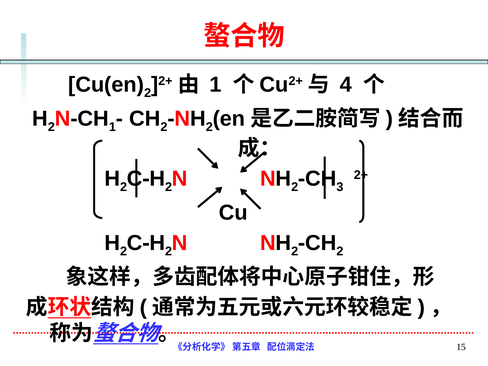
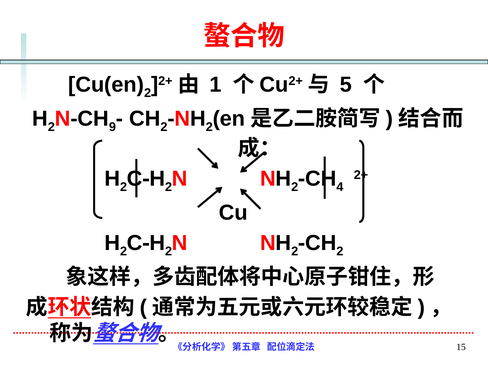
4: 4 -> 5
1 at (112, 127): 1 -> 9
3: 3 -> 4
